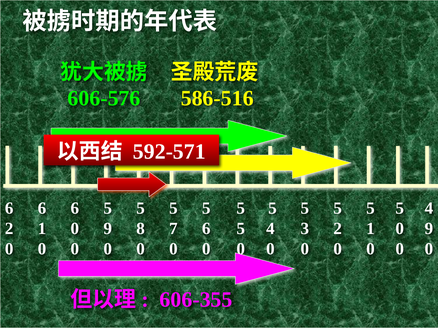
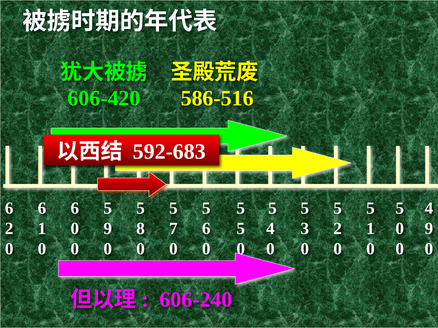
606-576: 606-576 -> 606-420
592-571: 592-571 -> 592-683
606-355: 606-355 -> 606-240
